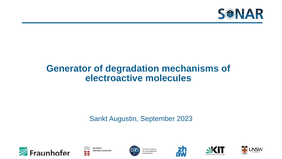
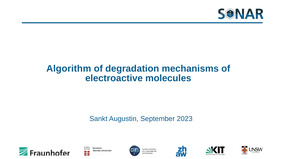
Generator: Generator -> Algorithm
